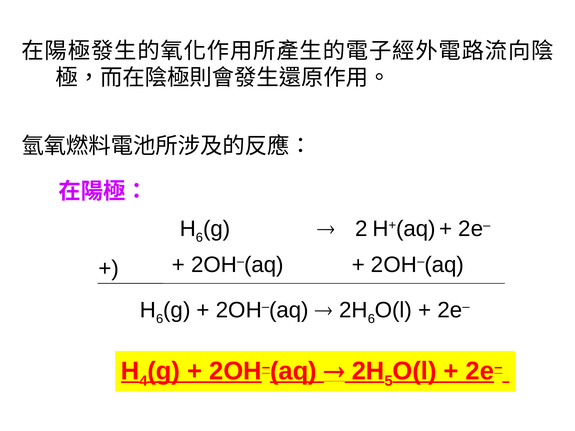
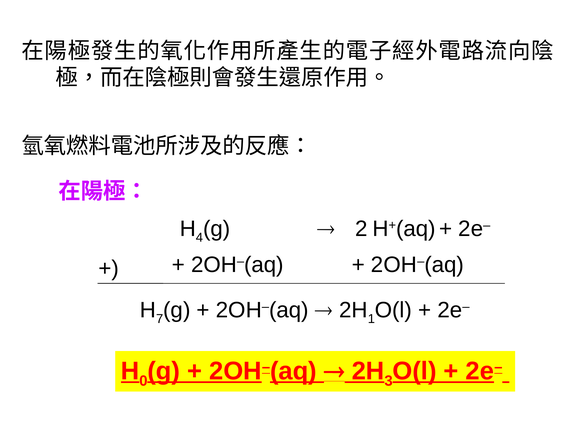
6 at (199, 238): 6 -> 4
6 at (160, 319): 6 -> 7
6 at (371, 319): 6 -> 1
4: 4 -> 0
5: 5 -> 3
